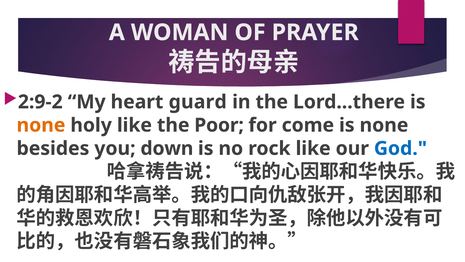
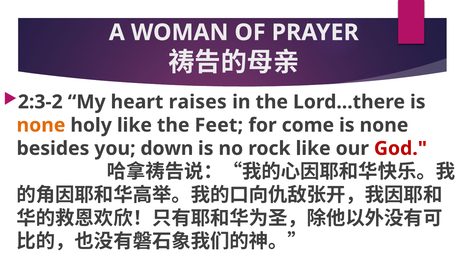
2:9-2: 2:9-2 -> 2:3-2
guard: guard -> raises
Poor: Poor -> Feet
God colour: blue -> red
